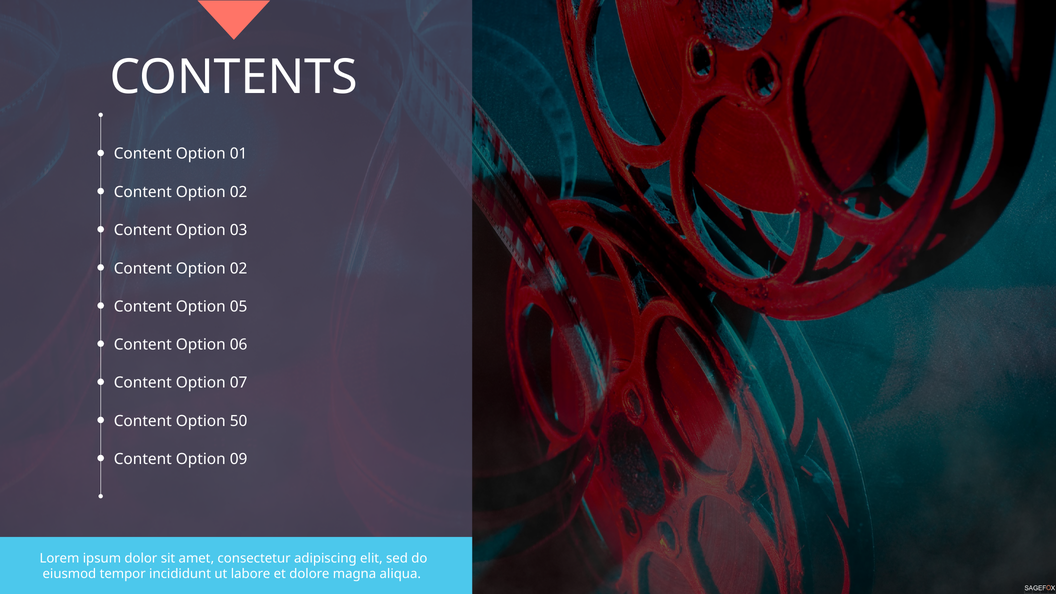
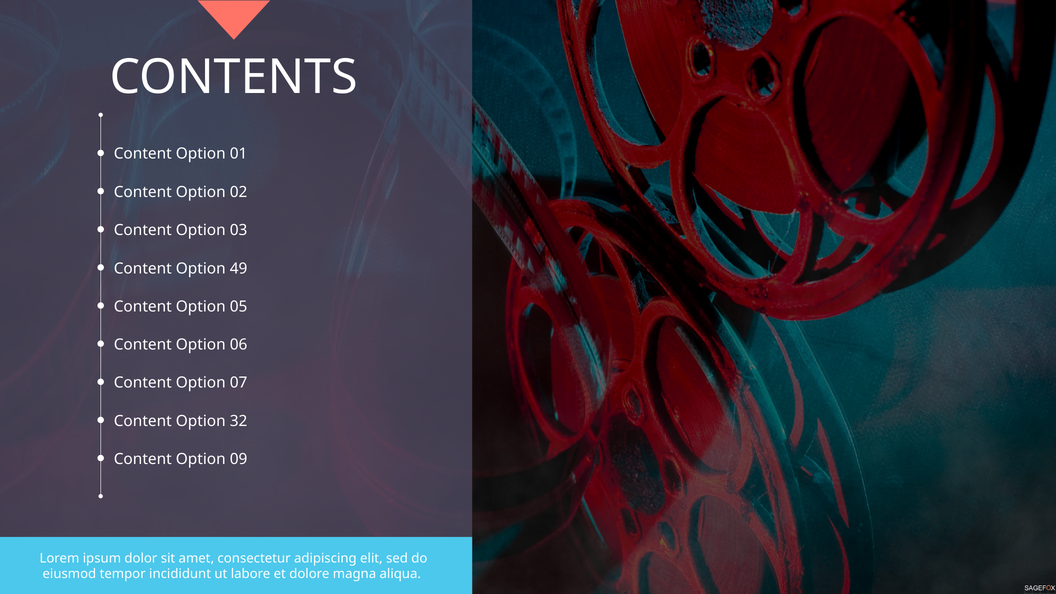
02 at (239, 269): 02 -> 49
50: 50 -> 32
